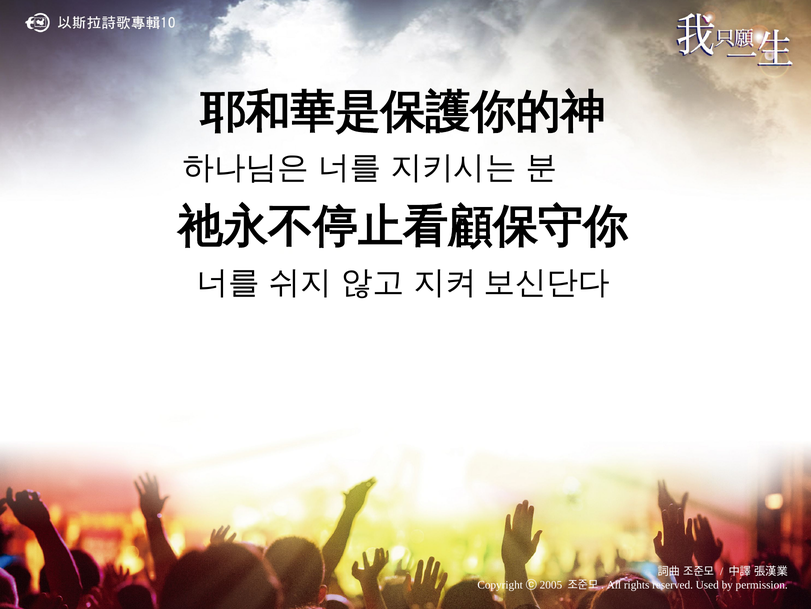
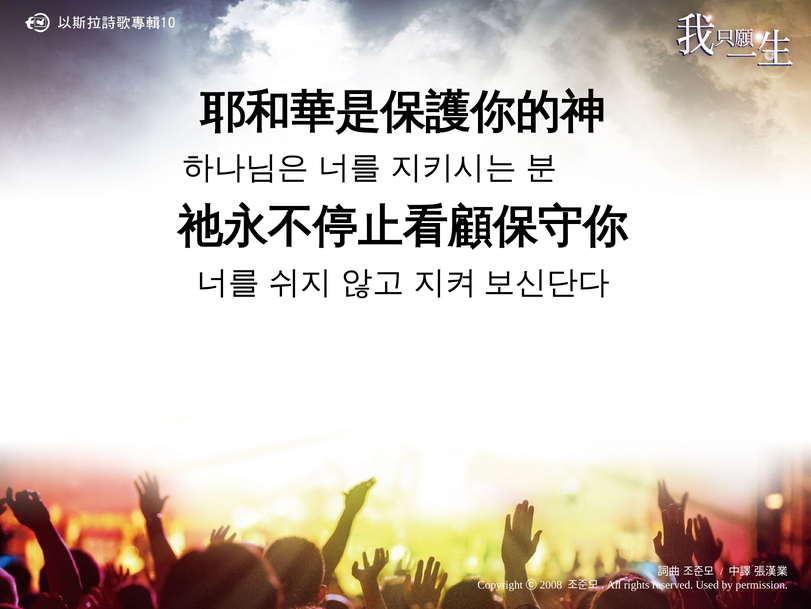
2005: 2005 -> 2008
